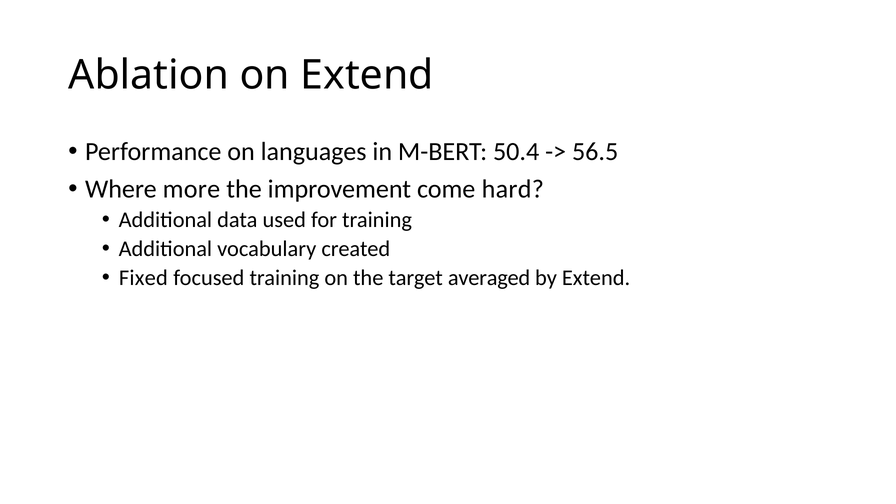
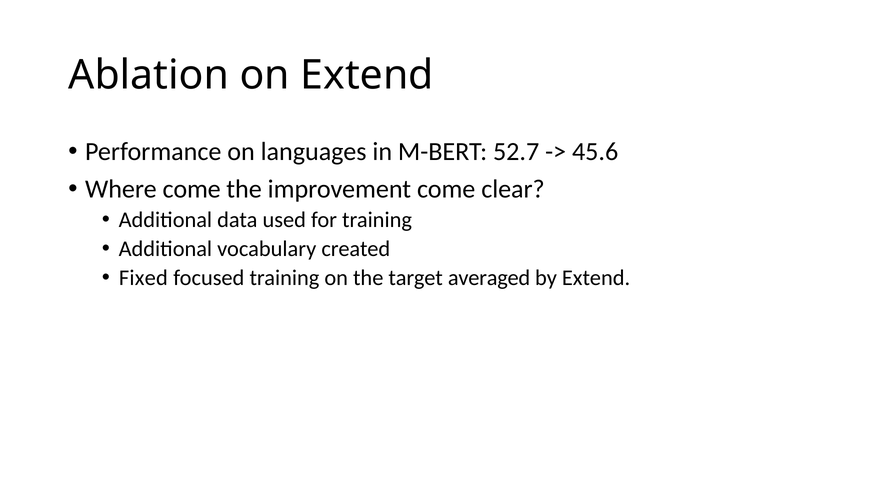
50.4: 50.4 -> 52.7
56.5: 56.5 -> 45.6
Where more: more -> come
hard: hard -> clear
